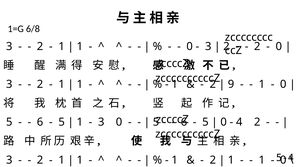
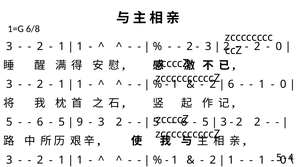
0 at (190, 46): 0 -> 2
9 at (231, 84): 9 -> 6
1 at (80, 122): 1 -> 9
3 0: 0 -> 2
0 at (224, 122): 0 -> 3
4 at (239, 122): 4 -> 2
